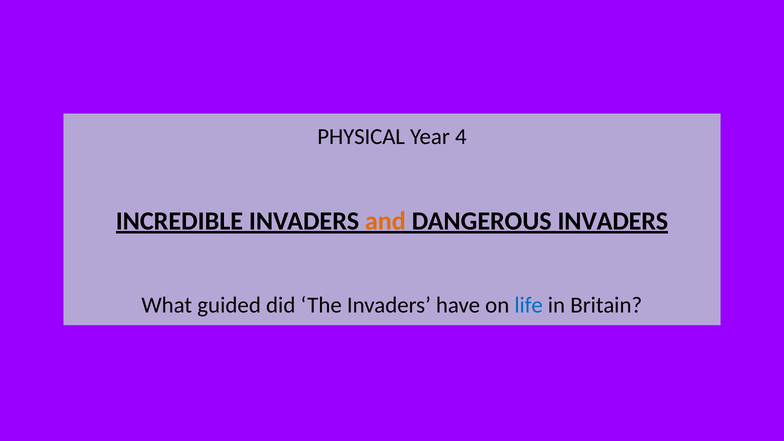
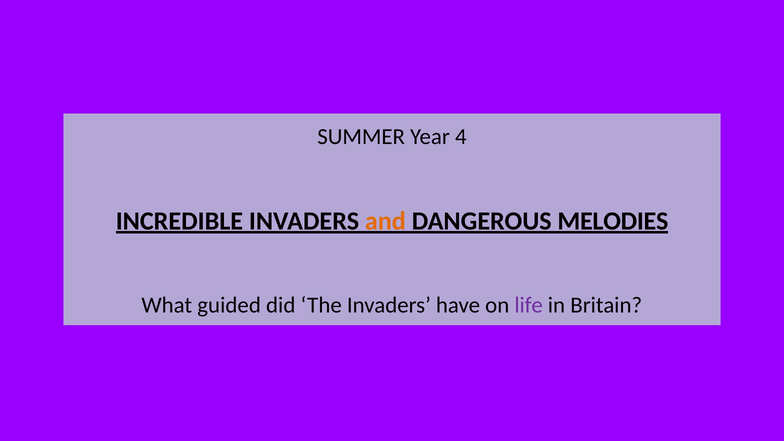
PHYSICAL: PHYSICAL -> SUMMER
DANGEROUS INVADERS: INVADERS -> MELODIES
life colour: blue -> purple
